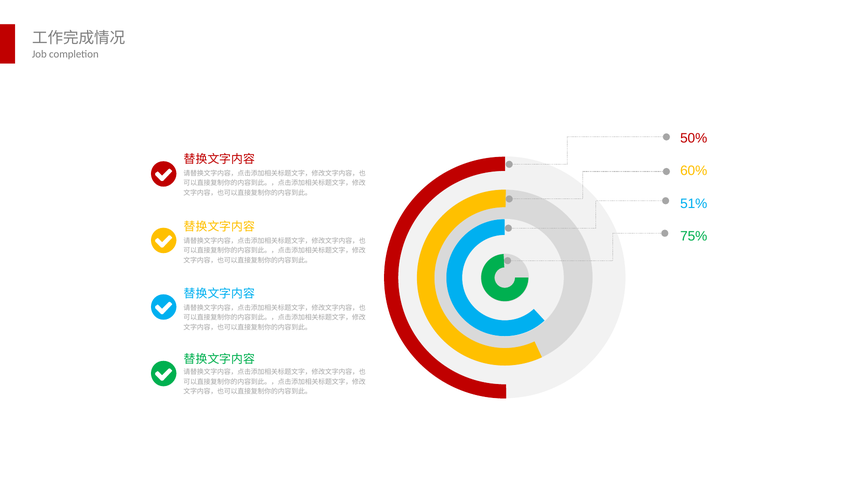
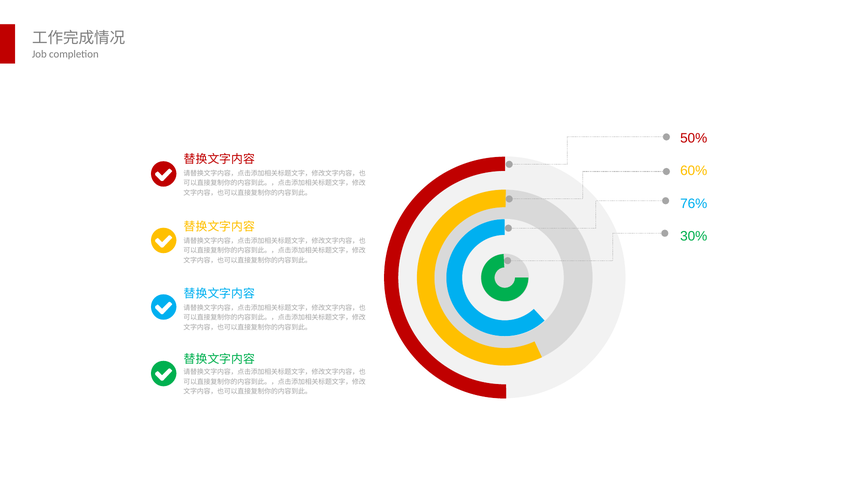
51%: 51% -> 76%
75%: 75% -> 30%
